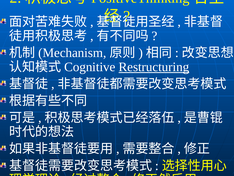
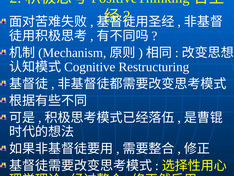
Restructuring underline: present -> none
